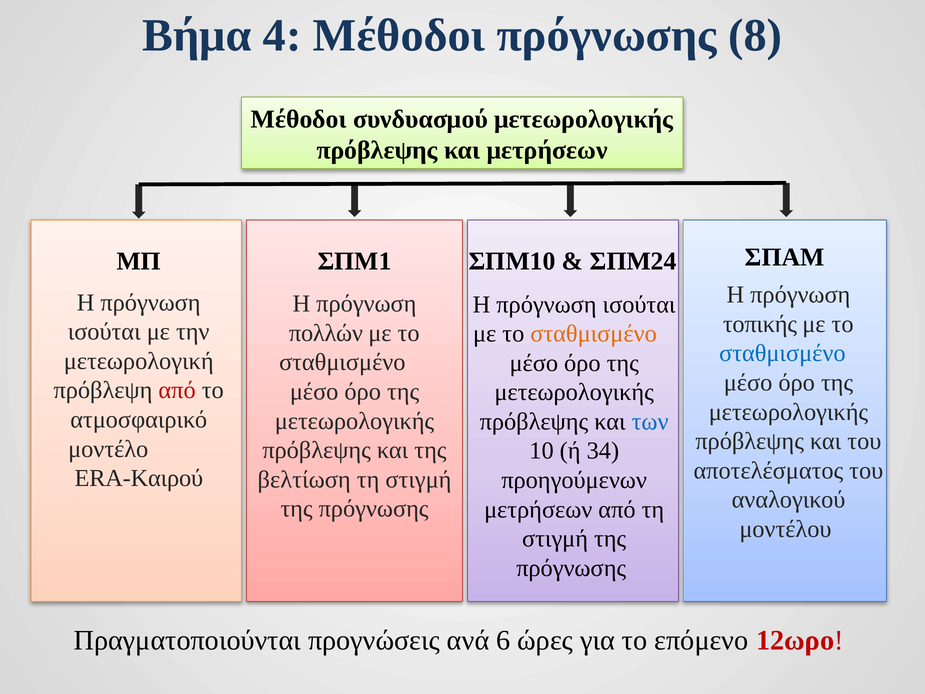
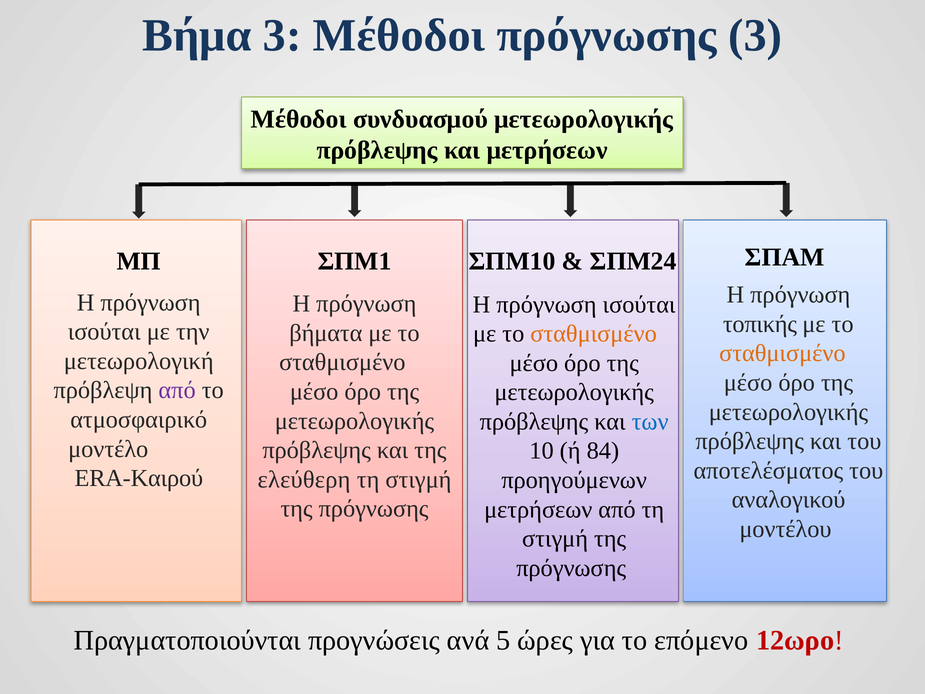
Βήμα 4: 4 -> 3
πρόγνωσης 8: 8 -> 3
πολλών: πολλών -> βήματα
σταθμισμένο at (782, 353) colour: blue -> orange
από at (177, 390) colour: red -> purple
34: 34 -> 84
βελτίωση: βελτίωση -> ελεύθερη
6: 6 -> 5
